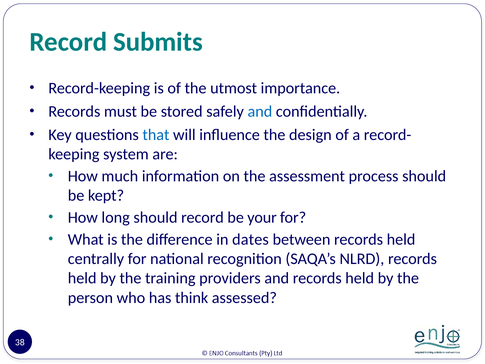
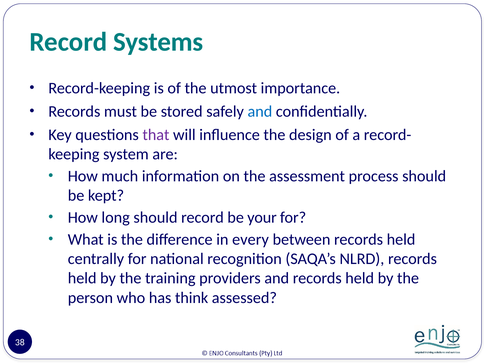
Submits: Submits -> Systems
that colour: blue -> purple
dates: dates -> every
